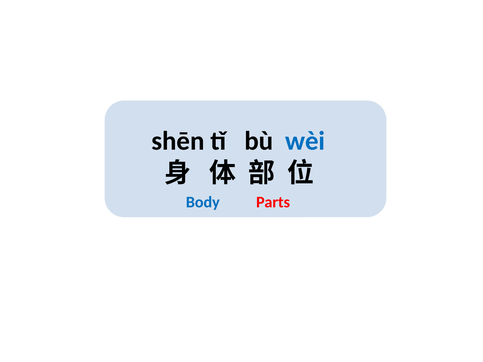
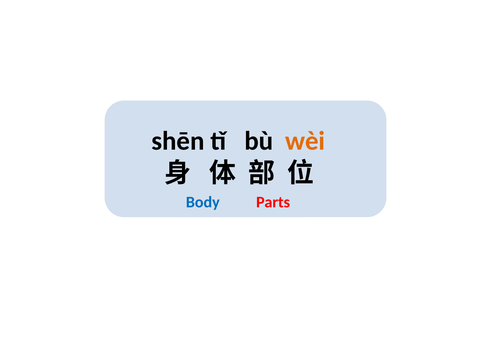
wèi colour: blue -> orange
